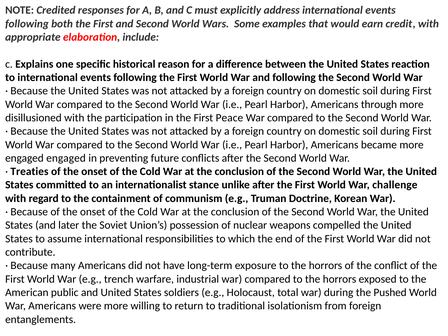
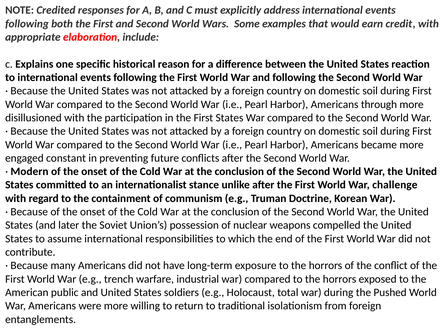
First Peace: Peace -> States
engaged engaged: engaged -> constant
Treaties: Treaties -> Modern
